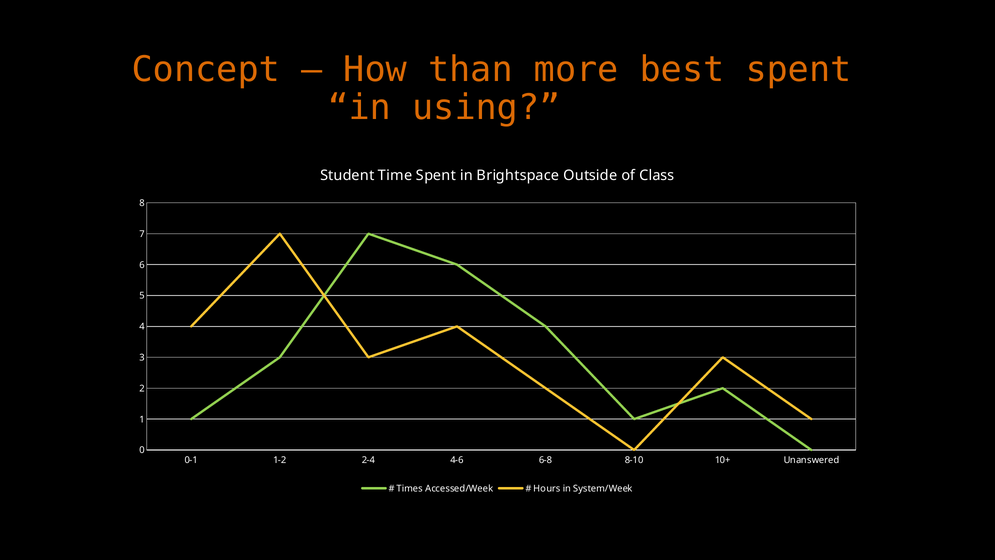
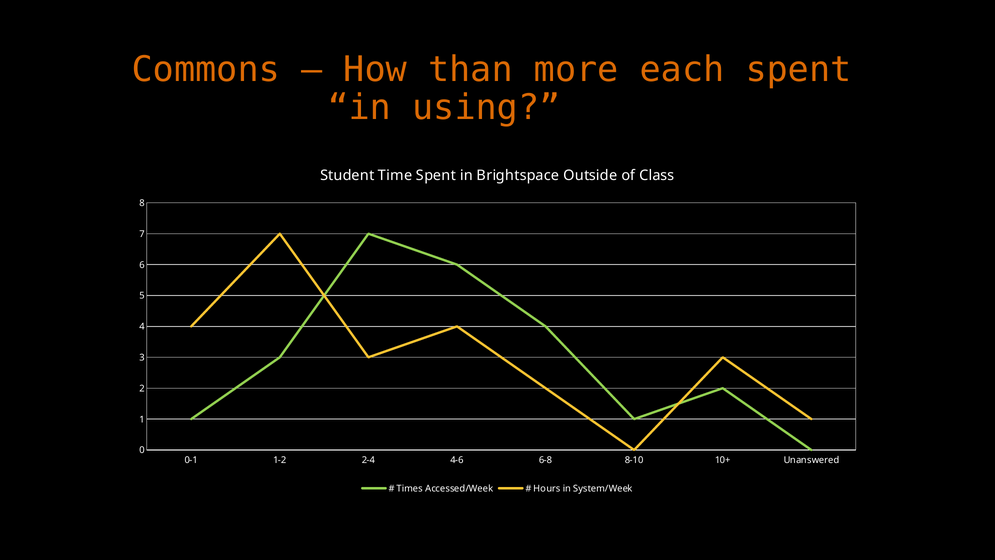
Concept: Concept -> Commons
best: best -> each
